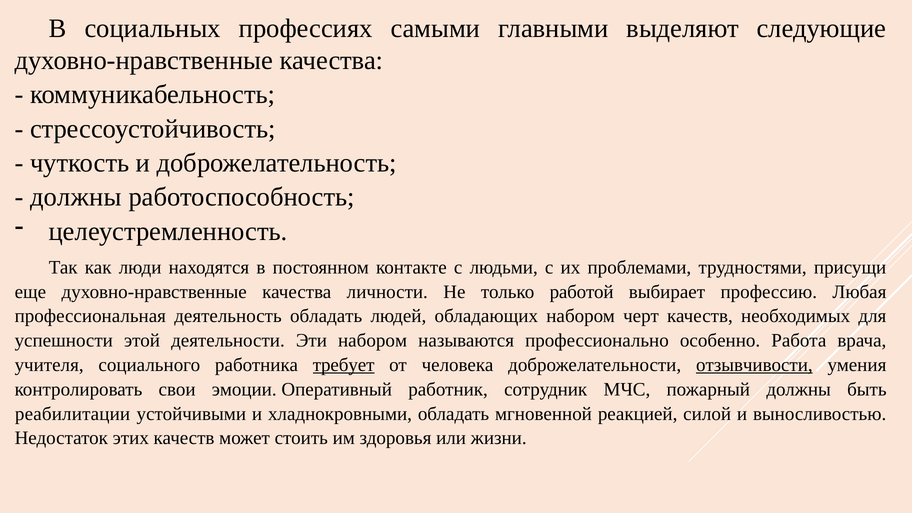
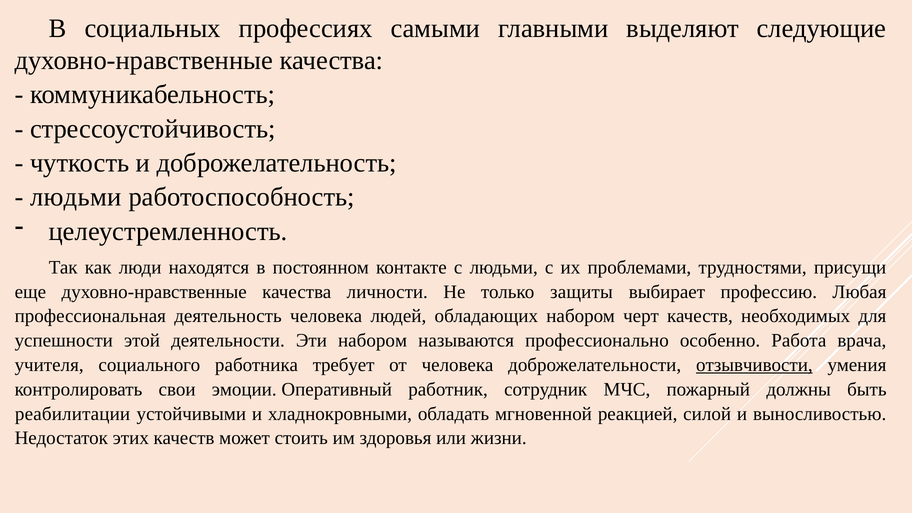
должны at (76, 197): должны -> людьми
работой: работой -> защиты
деятельность обладать: обладать -> человека
требует underline: present -> none
